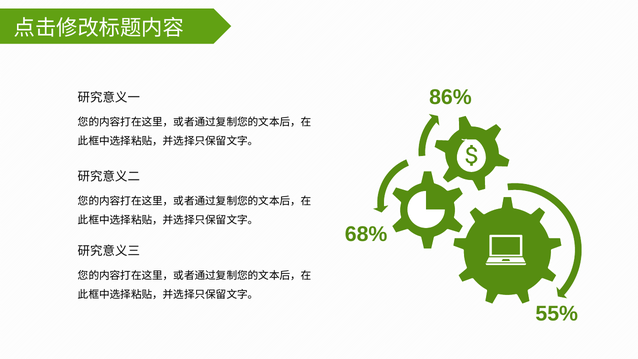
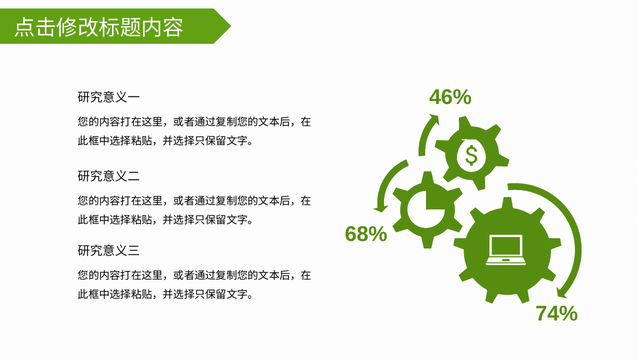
86%: 86% -> 46%
55%: 55% -> 74%
